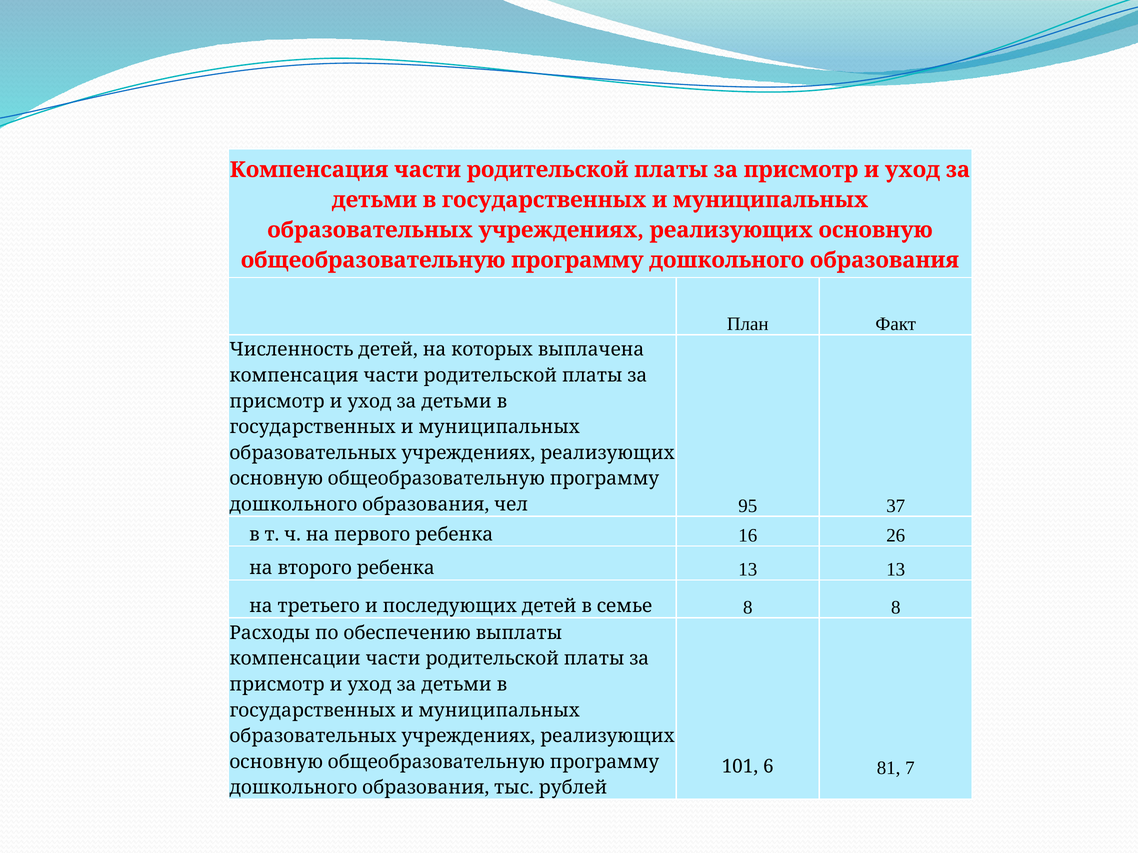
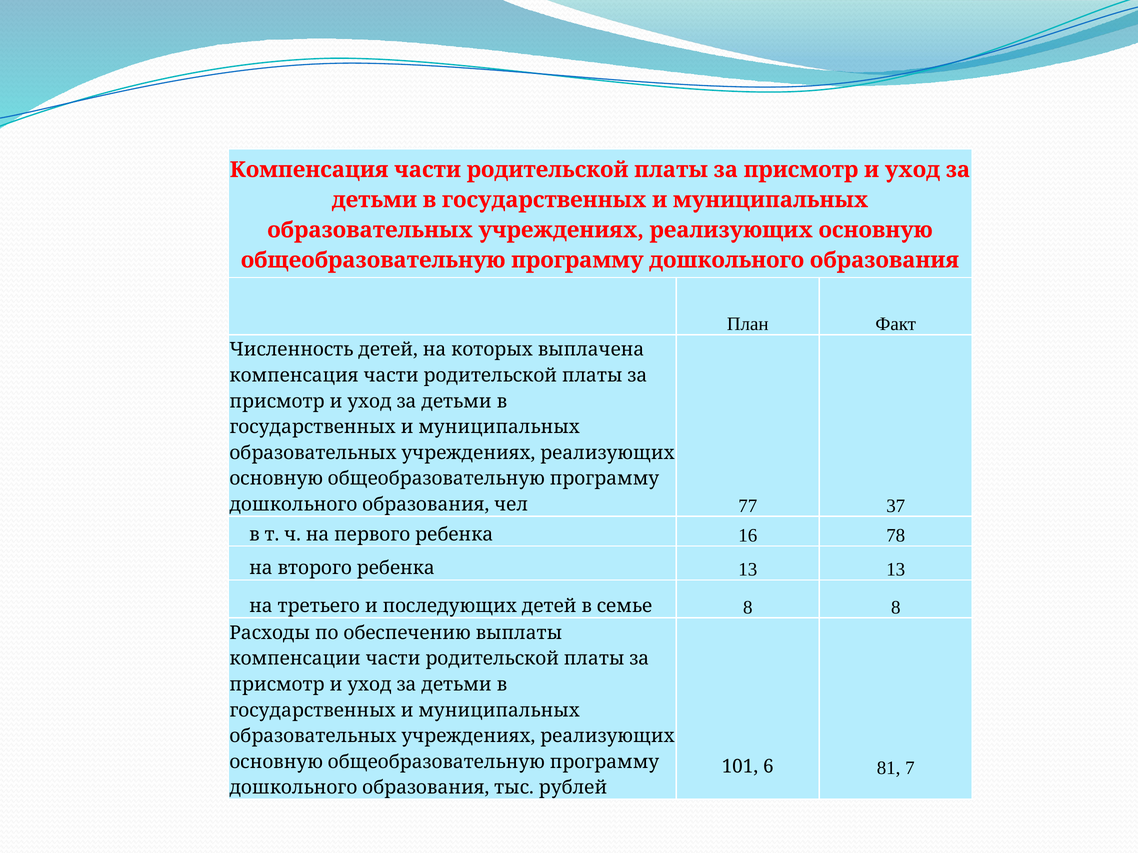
95: 95 -> 77
26: 26 -> 78
